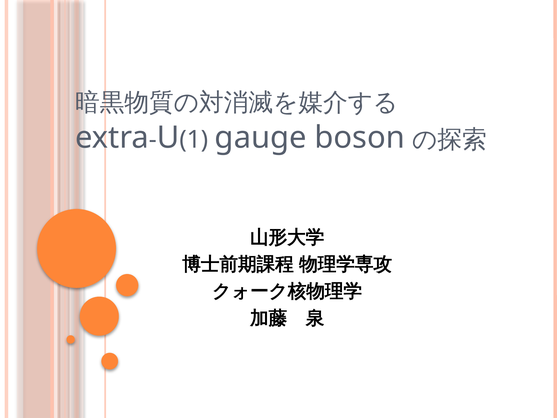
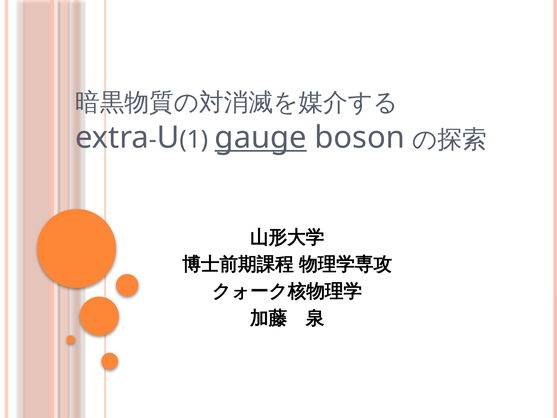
gauge underline: none -> present
